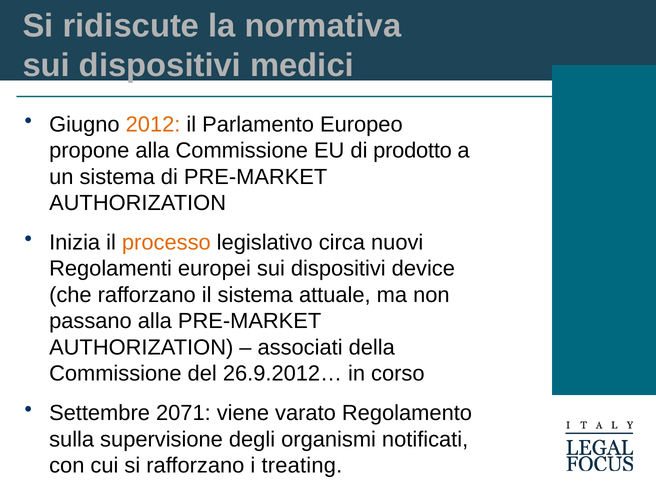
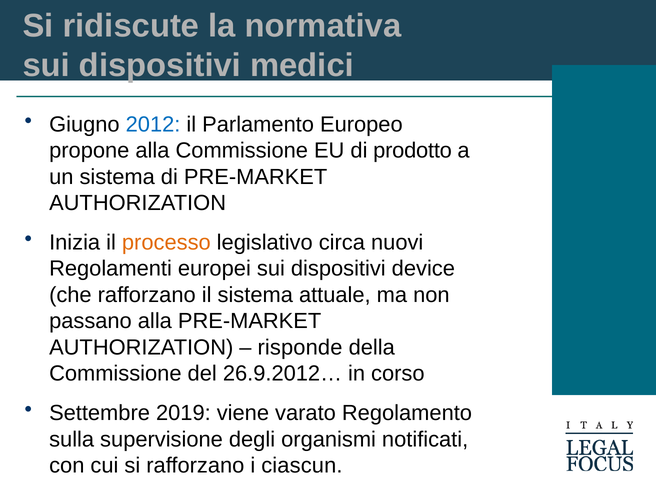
2012 colour: orange -> blue
associati: associati -> risponde
2071: 2071 -> 2019
treating: treating -> ciascun
